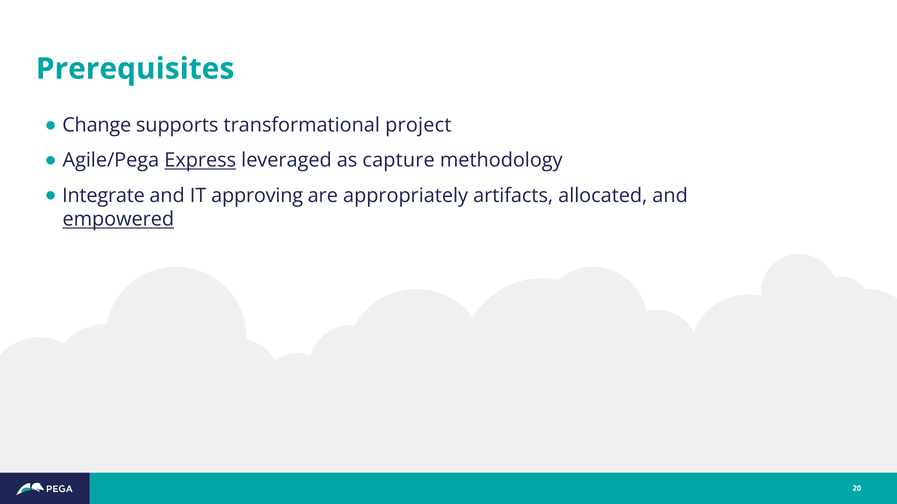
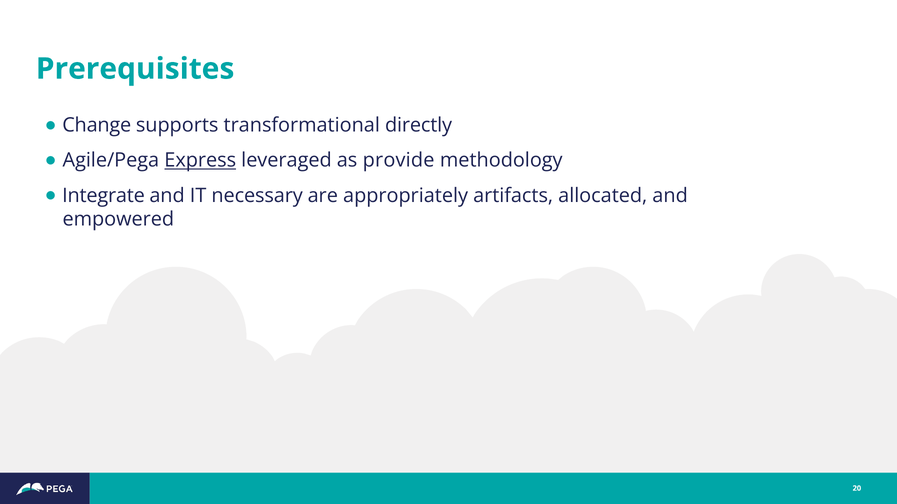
project: project -> directly
capture: capture -> provide
approving: approving -> necessary
empowered underline: present -> none
